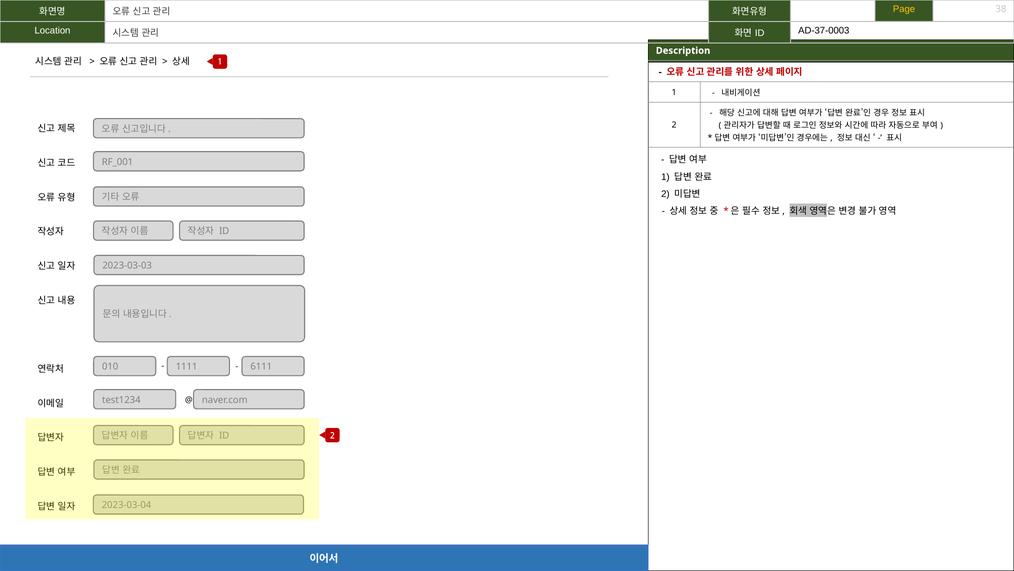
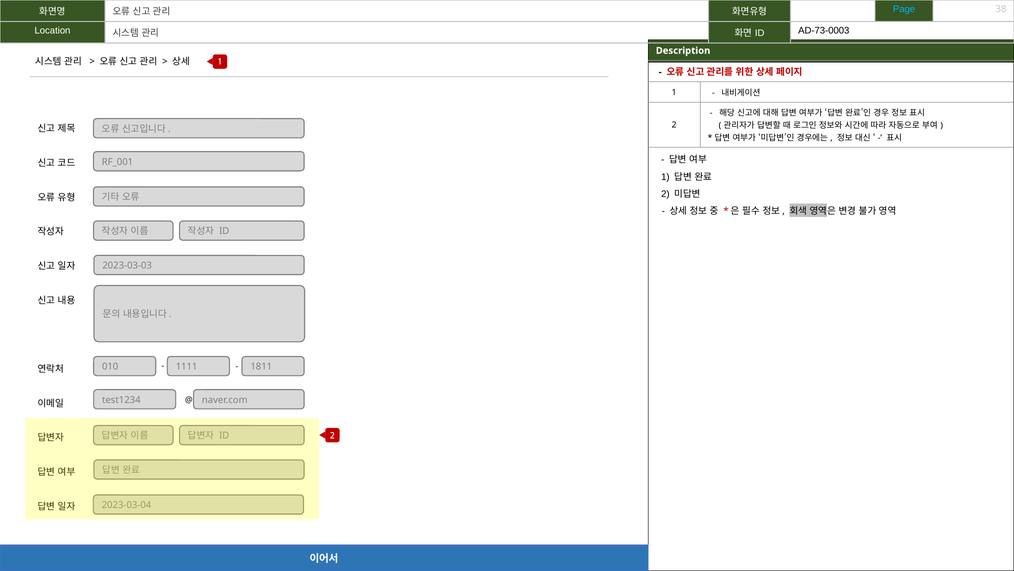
Page colour: yellow -> light blue
AD-37-0003: AD-37-0003 -> AD-73-0003
6111: 6111 -> 1811
